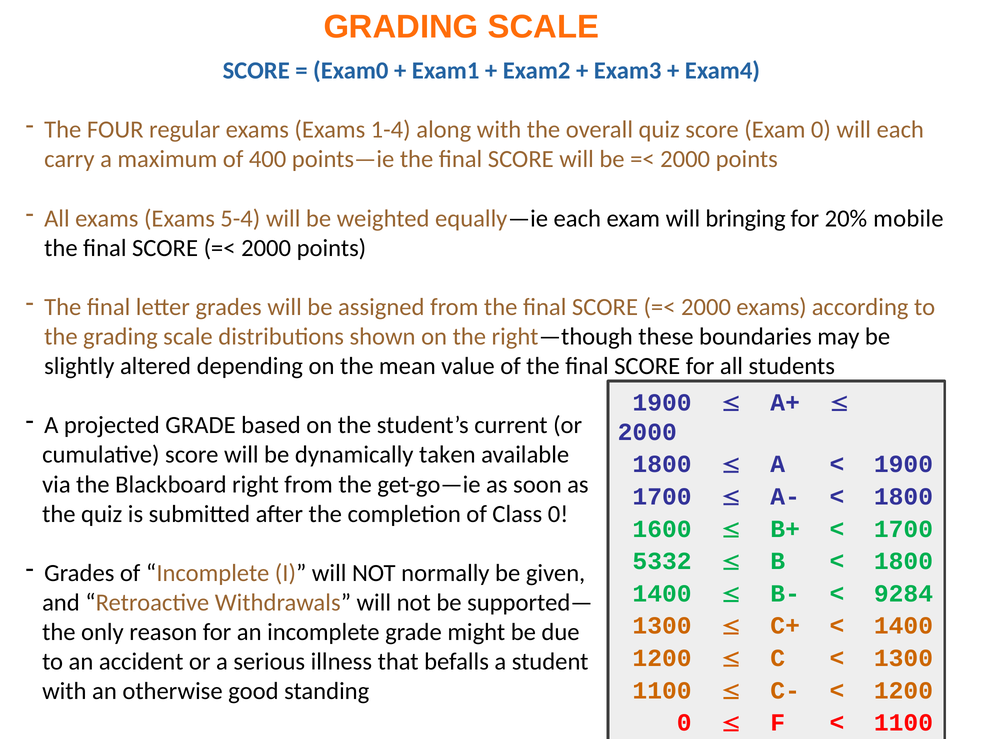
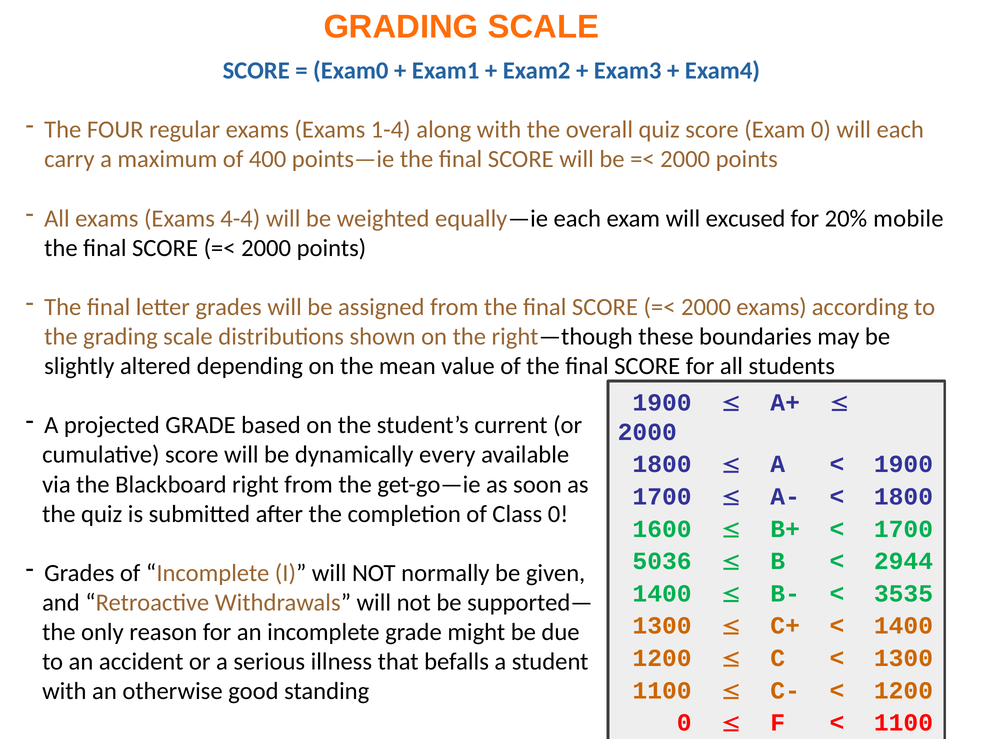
5-4: 5-4 -> 4-4
bringing: bringing -> excused
taken: taken -> every
5332: 5332 -> 5036
1800 at (903, 562): 1800 -> 2944
9284: 9284 -> 3535
